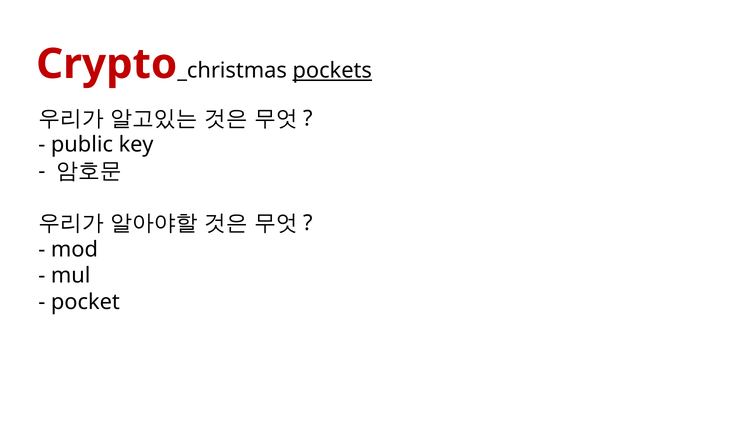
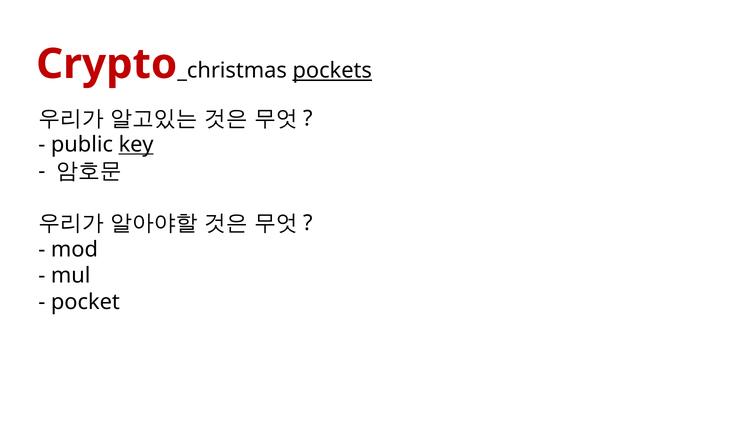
key underline: none -> present
